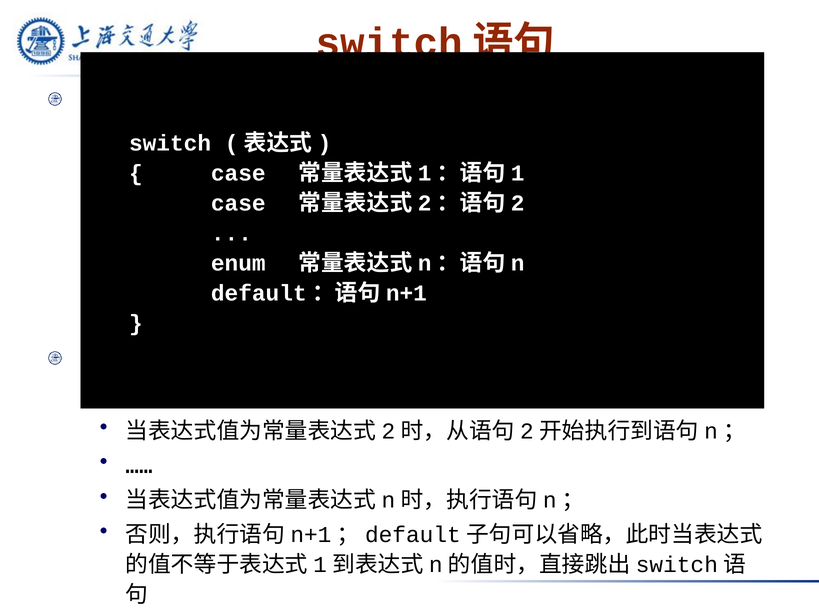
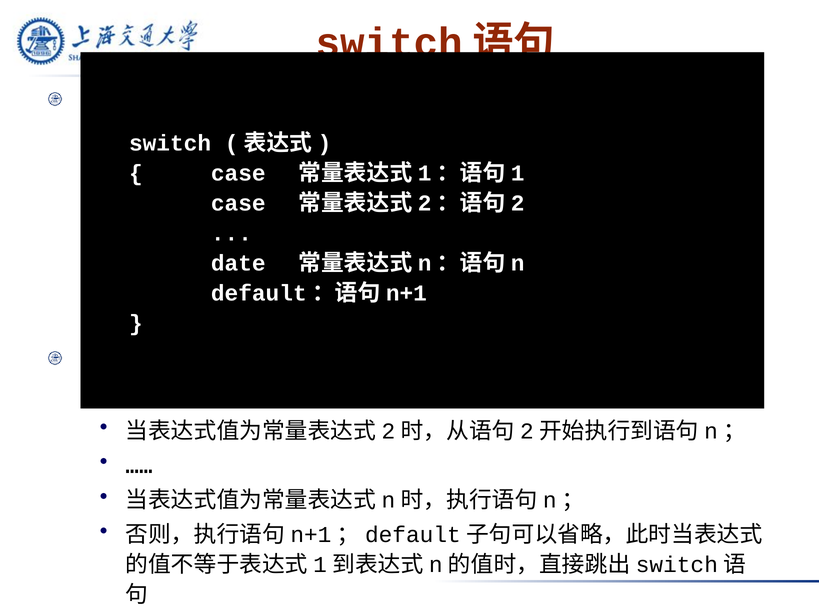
enum: enum -> date
